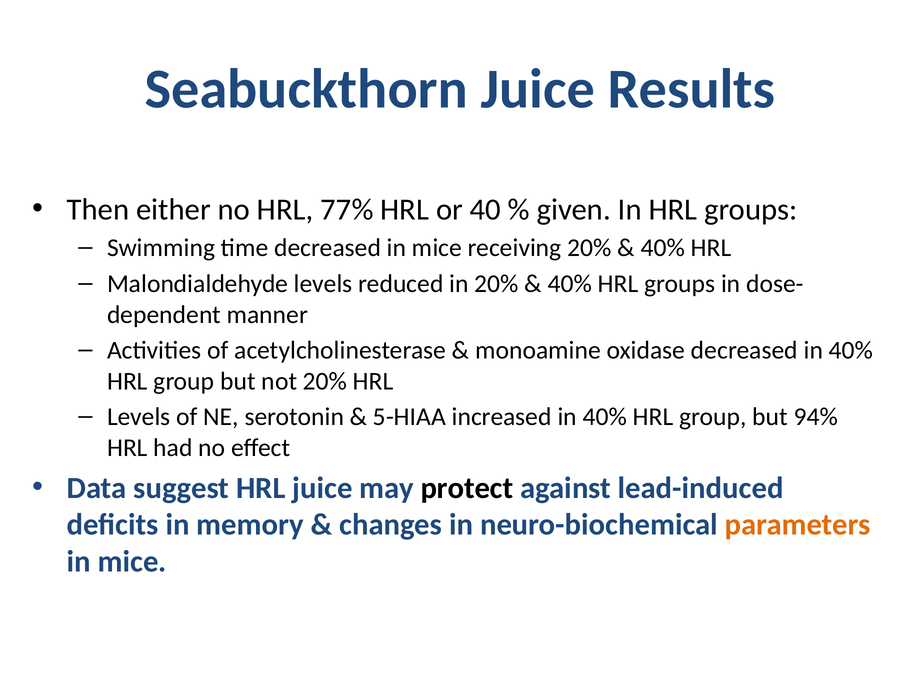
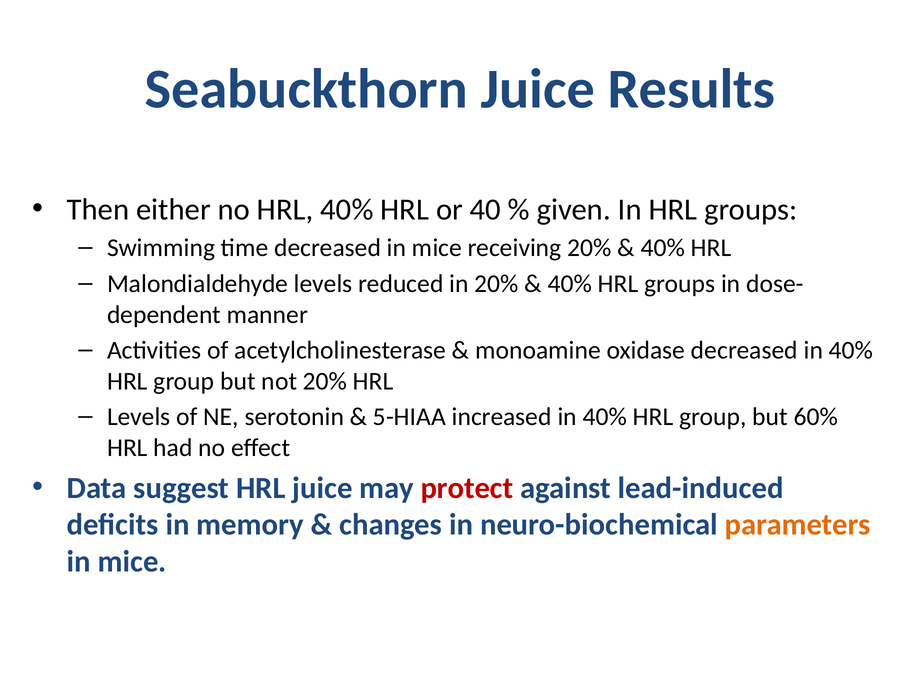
HRL 77%: 77% -> 40%
94%: 94% -> 60%
protect colour: black -> red
